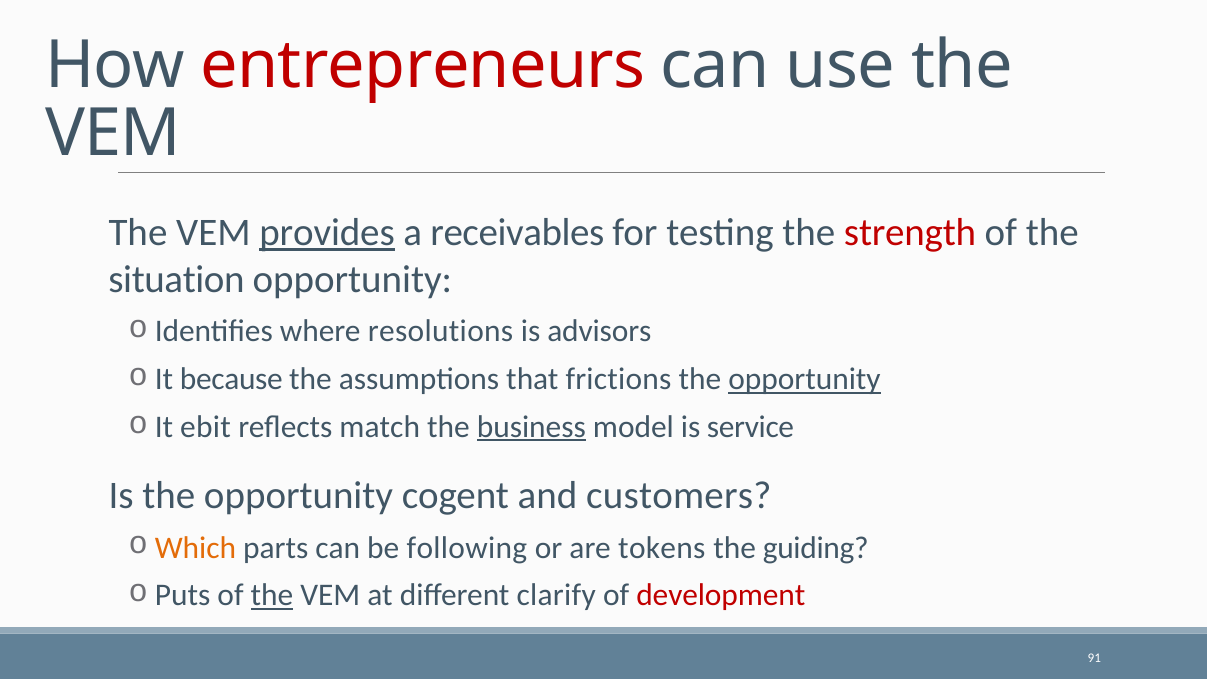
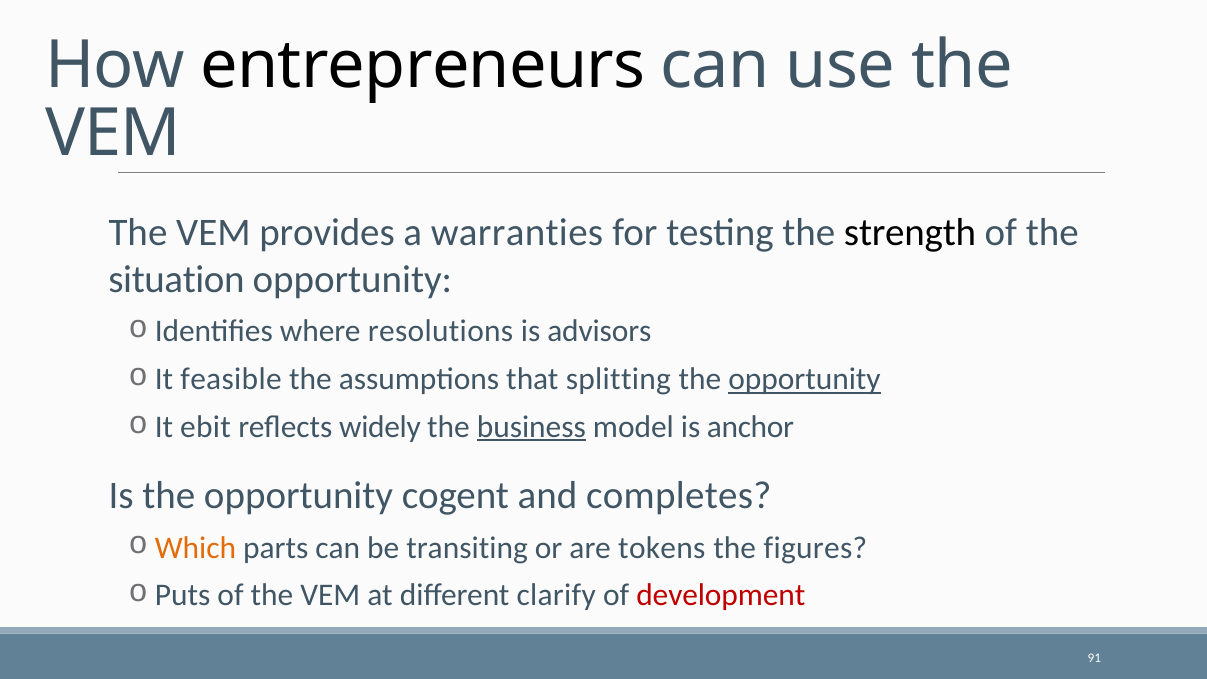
entrepreneurs colour: red -> black
provides underline: present -> none
receivables: receivables -> warranties
strength colour: red -> black
because: because -> feasible
frictions: frictions -> splitting
match: match -> widely
service: service -> anchor
customers: customers -> completes
following: following -> transiting
guiding: guiding -> figures
the at (272, 595) underline: present -> none
